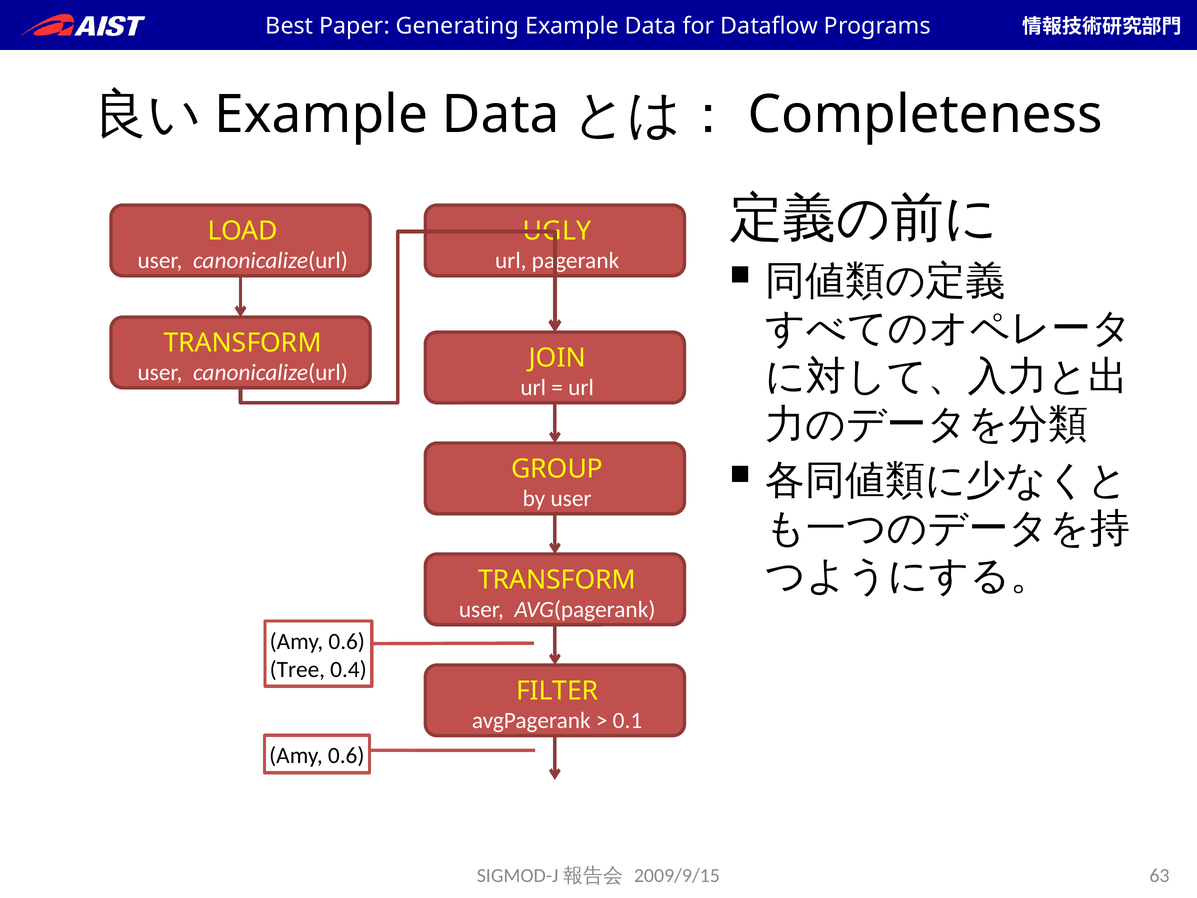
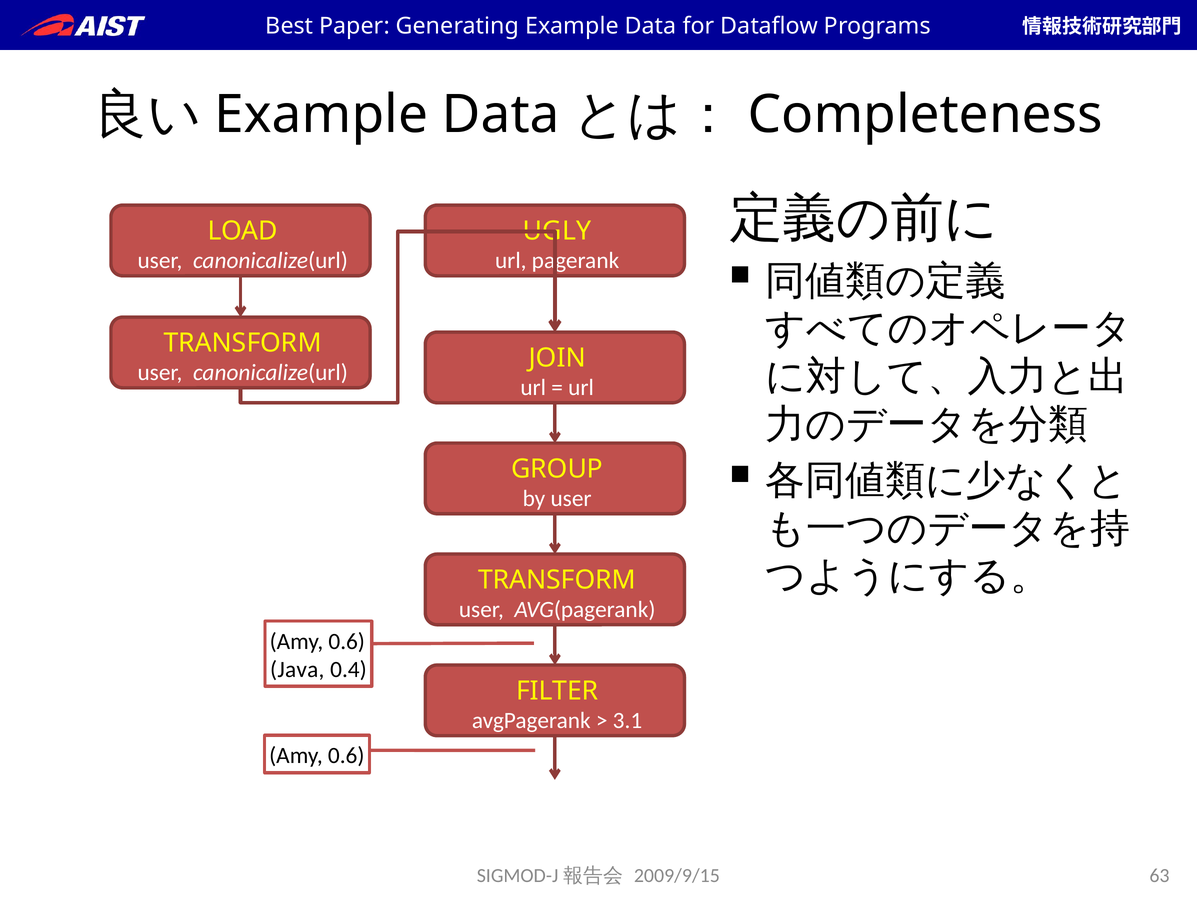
Tree: Tree -> Java
0.1: 0.1 -> 3.1
